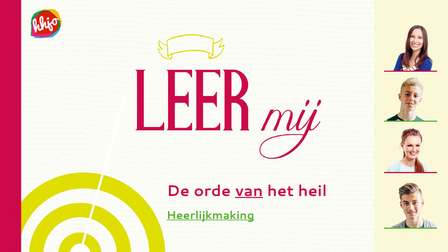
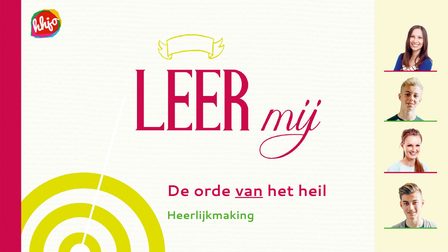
Heerlijkmaking underline: present -> none
